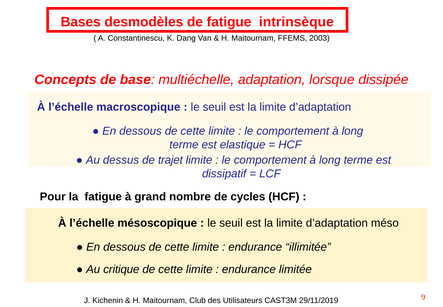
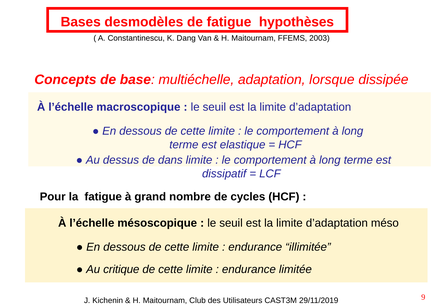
intrinsèque: intrinsèque -> hypothèses
trajet: trajet -> dans
